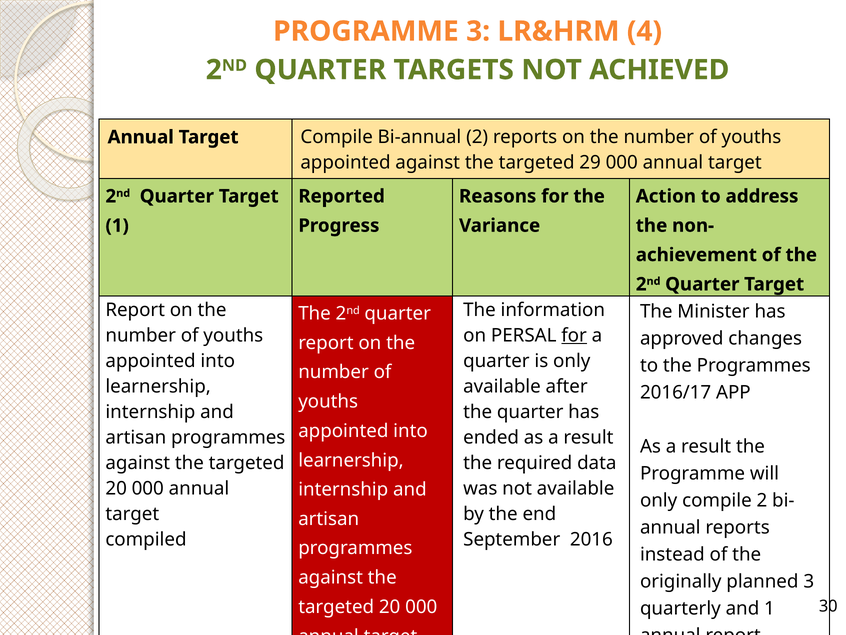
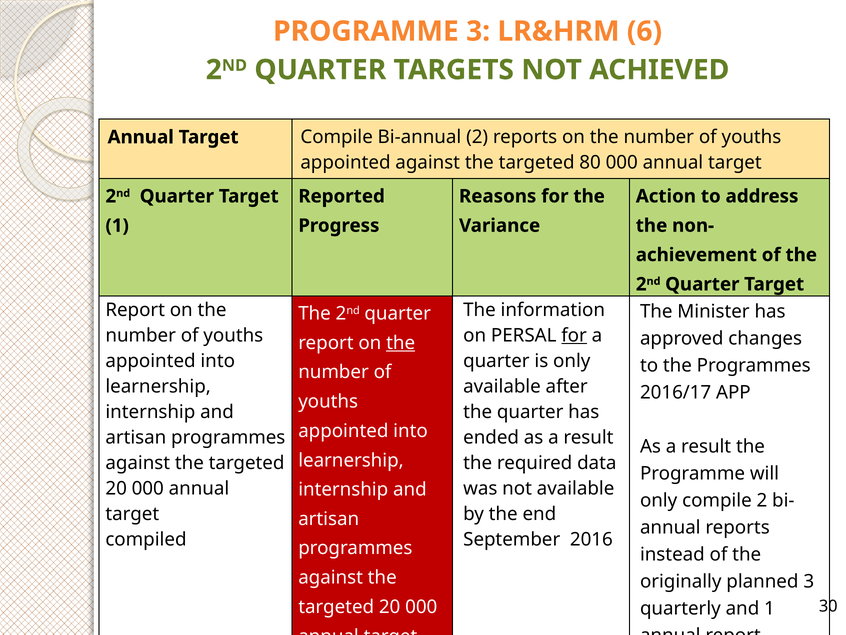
4: 4 -> 6
29: 29 -> 80
the at (401, 343) underline: none -> present
